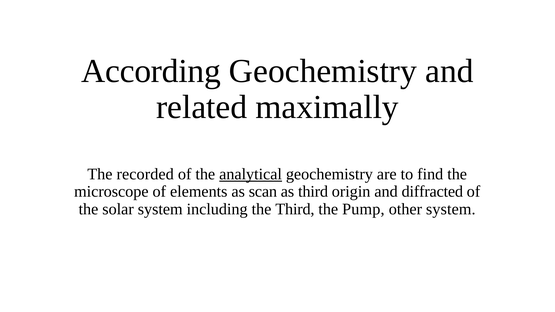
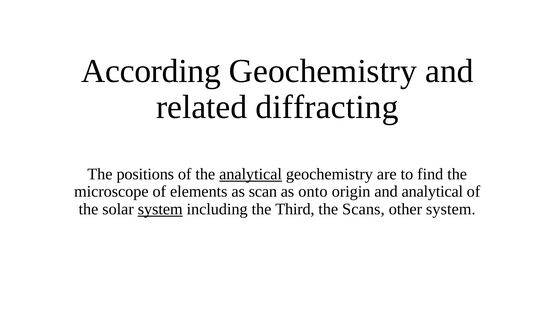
maximally: maximally -> diffracting
recorded: recorded -> positions
as third: third -> onto
and diffracted: diffracted -> analytical
system at (160, 209) underline: none -> present
Pump: Pump -> Scans
